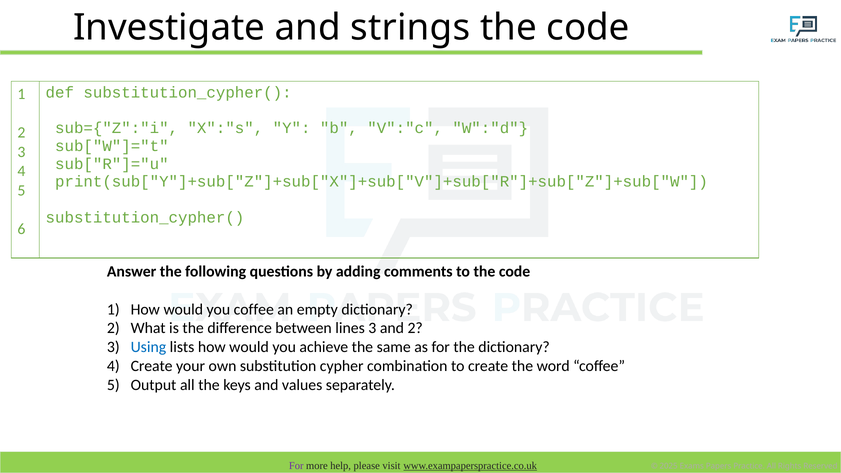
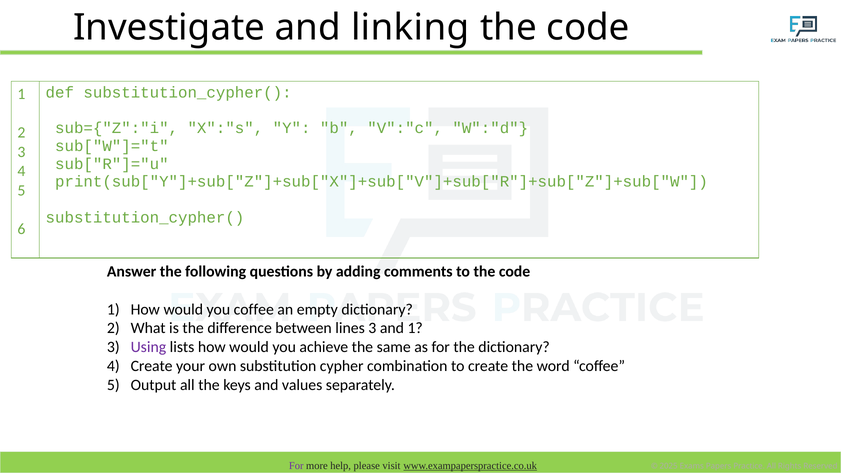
strings: strings -> linking
and 2: 2 -> 1
Using colour: blue -> purple
